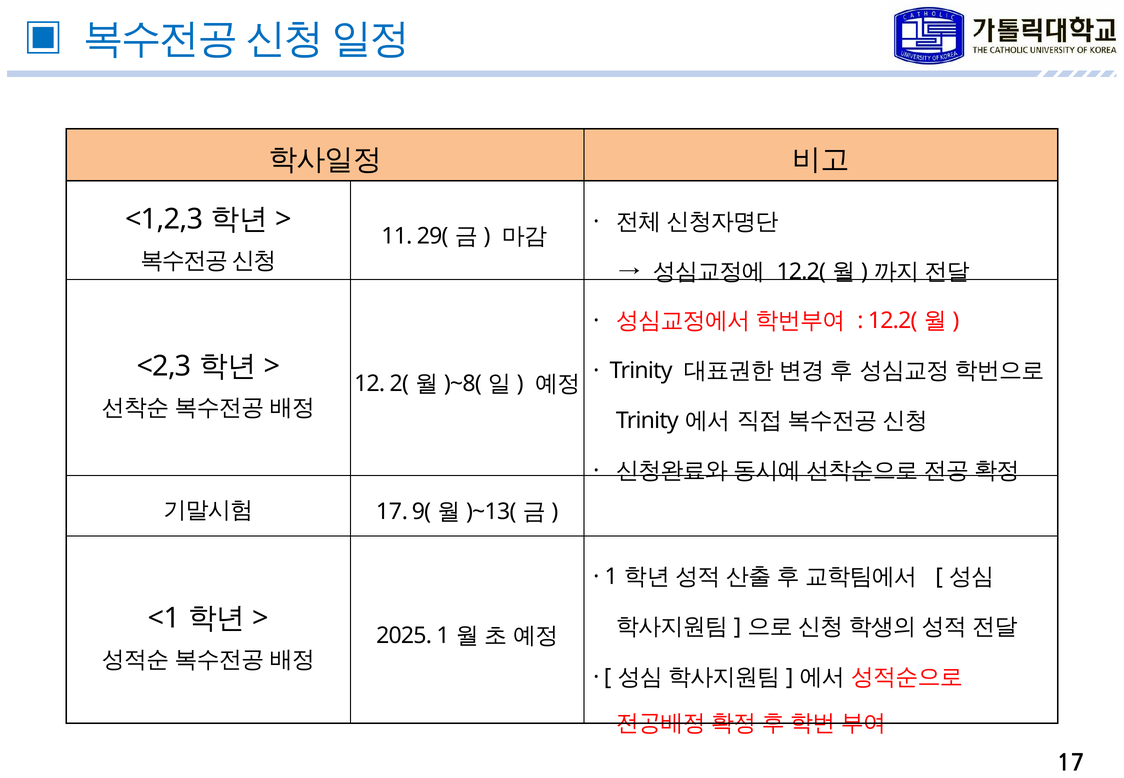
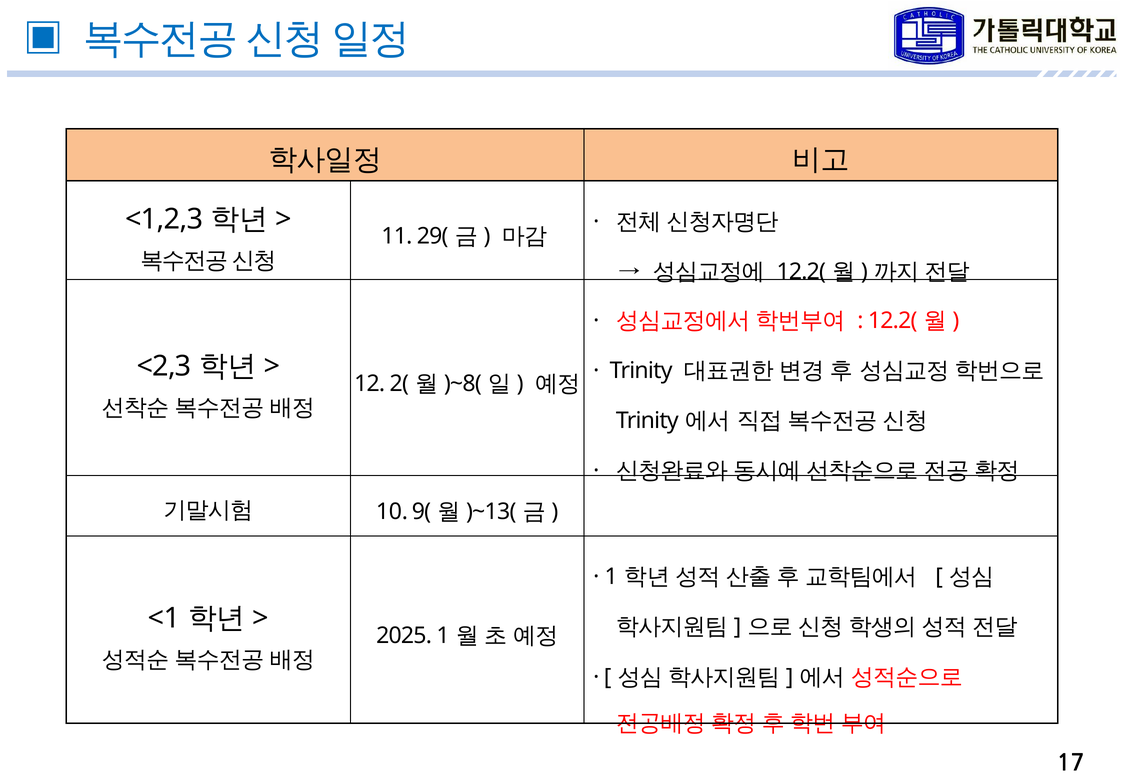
17 at (392, 512): 17 -> 10
